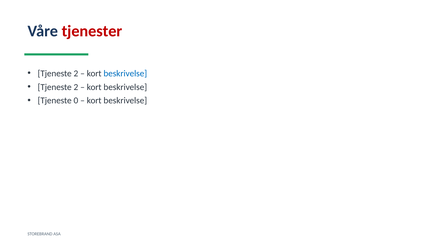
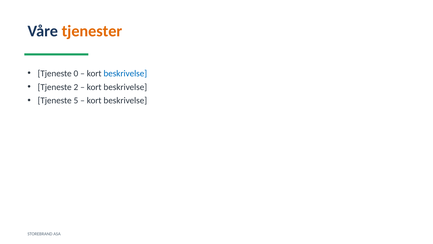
tjenester colour: red -> orange
2 at (76, 73): 2 -> 0
0: 0 -> 5
